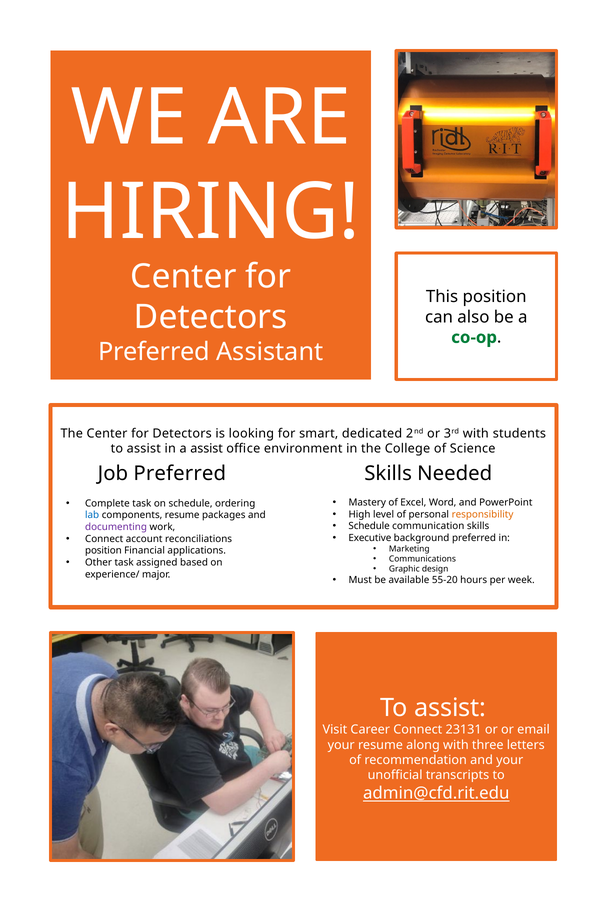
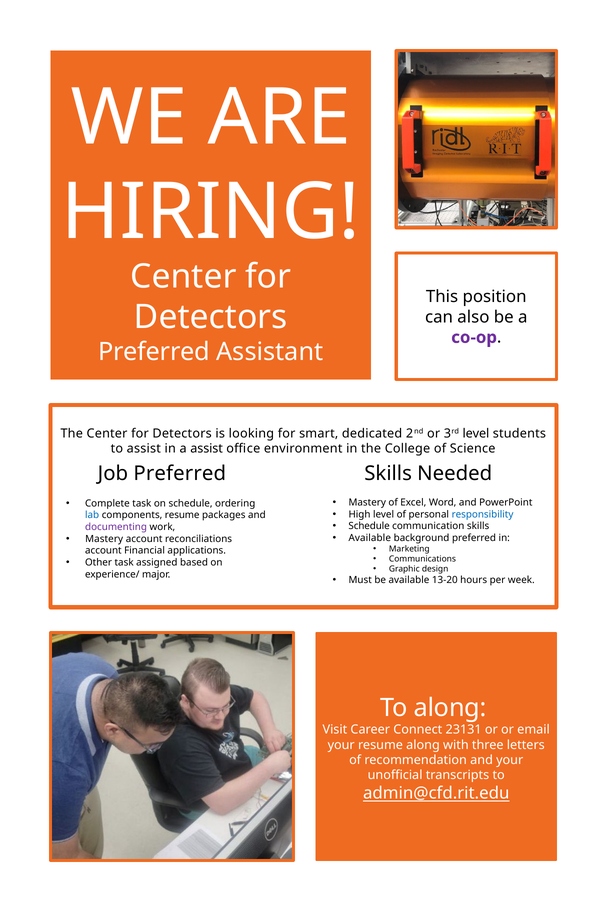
co-op colour: green -> purple
3rd with: with -> level
responsibility colour: orange -> blue
Executive at (370, 538): Executive -> Available
Connect at (104, 539): Connect -> Mastery
position at (103, 550): position -> account
55-20: 55-20 -> 13-20
assist at (450, 707): assist -> along
